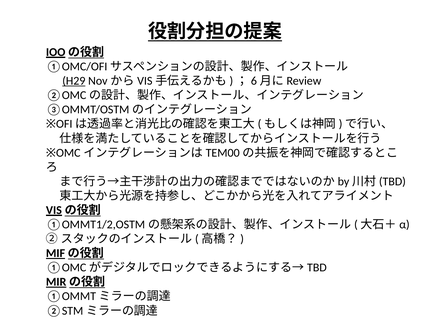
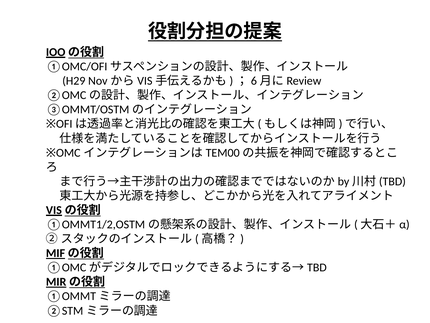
H29 underline: present -> none
